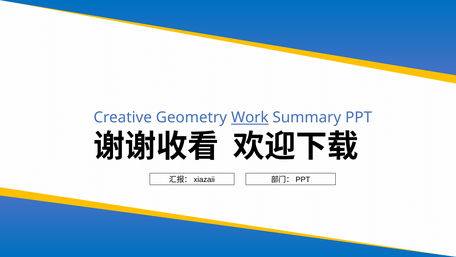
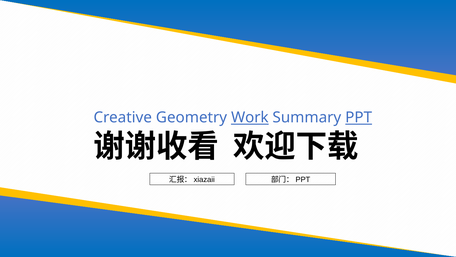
PPT underline: none -> present
